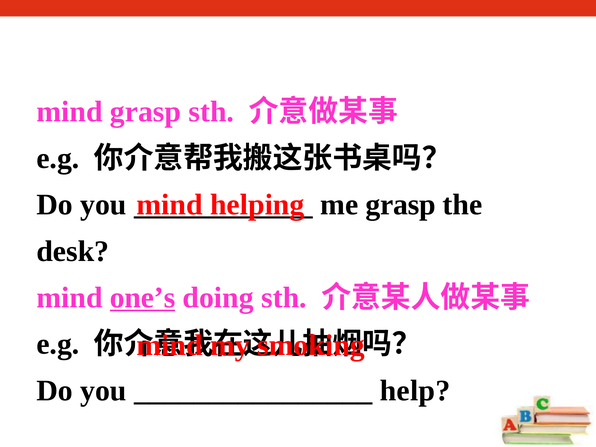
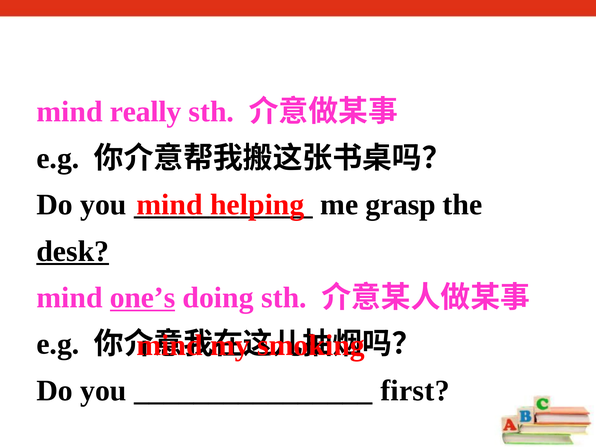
mind grasp: grasp -> really
desk underline: none -> present
help: help -> first
